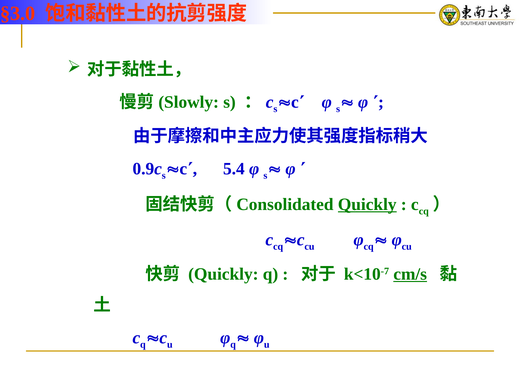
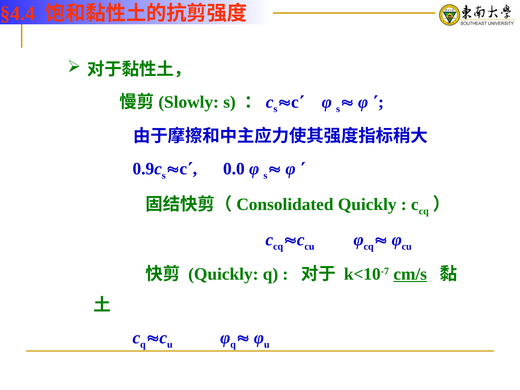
§3.0: §3.0 -> §4.4
5.4: 5.4 -> 0.0
Quickly at (367, 204) underline: present -> none
